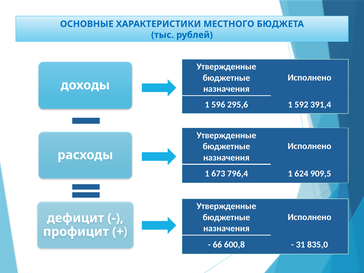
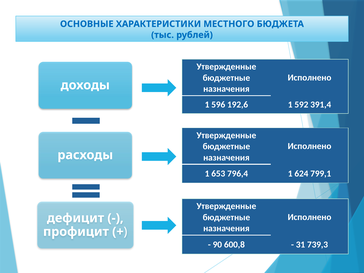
295,6: 295,6 -> 192,6
673: 673 -> 653
909,5: 909,5 -> 799,1
66: 66 -> 90
835,0: 835,0 -> 739,3
